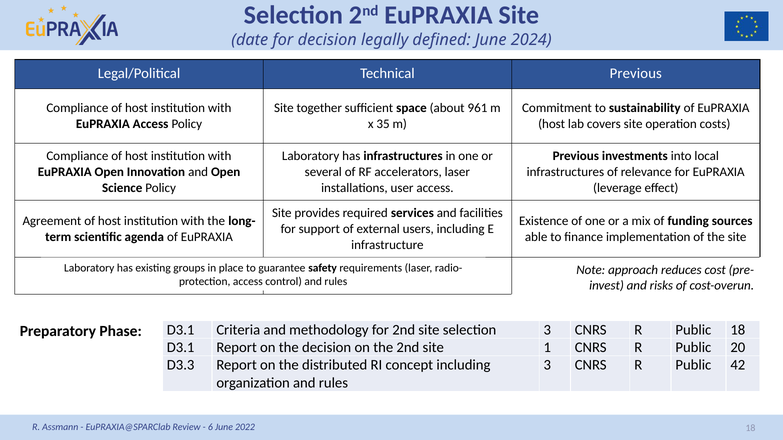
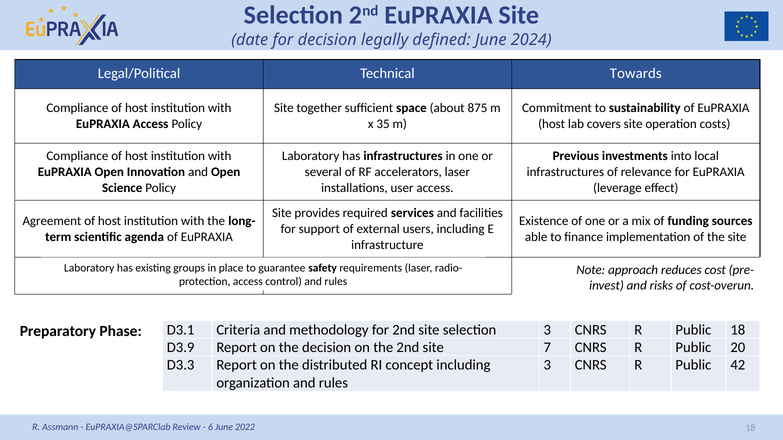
Technical Previous: Previous -> Towards
961: 961 -> 875
D3.1 at (181, 348): D3.1 -> D3.9
1: 1 -> 7
